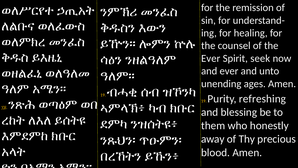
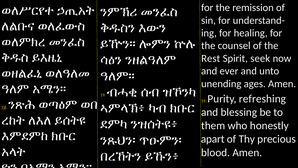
Ever at (211, 58): Ever -> Rest
away: away -> apart
